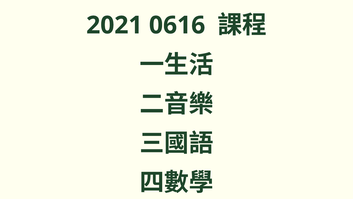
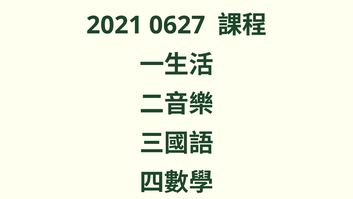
0616: 0616 -> 0627
